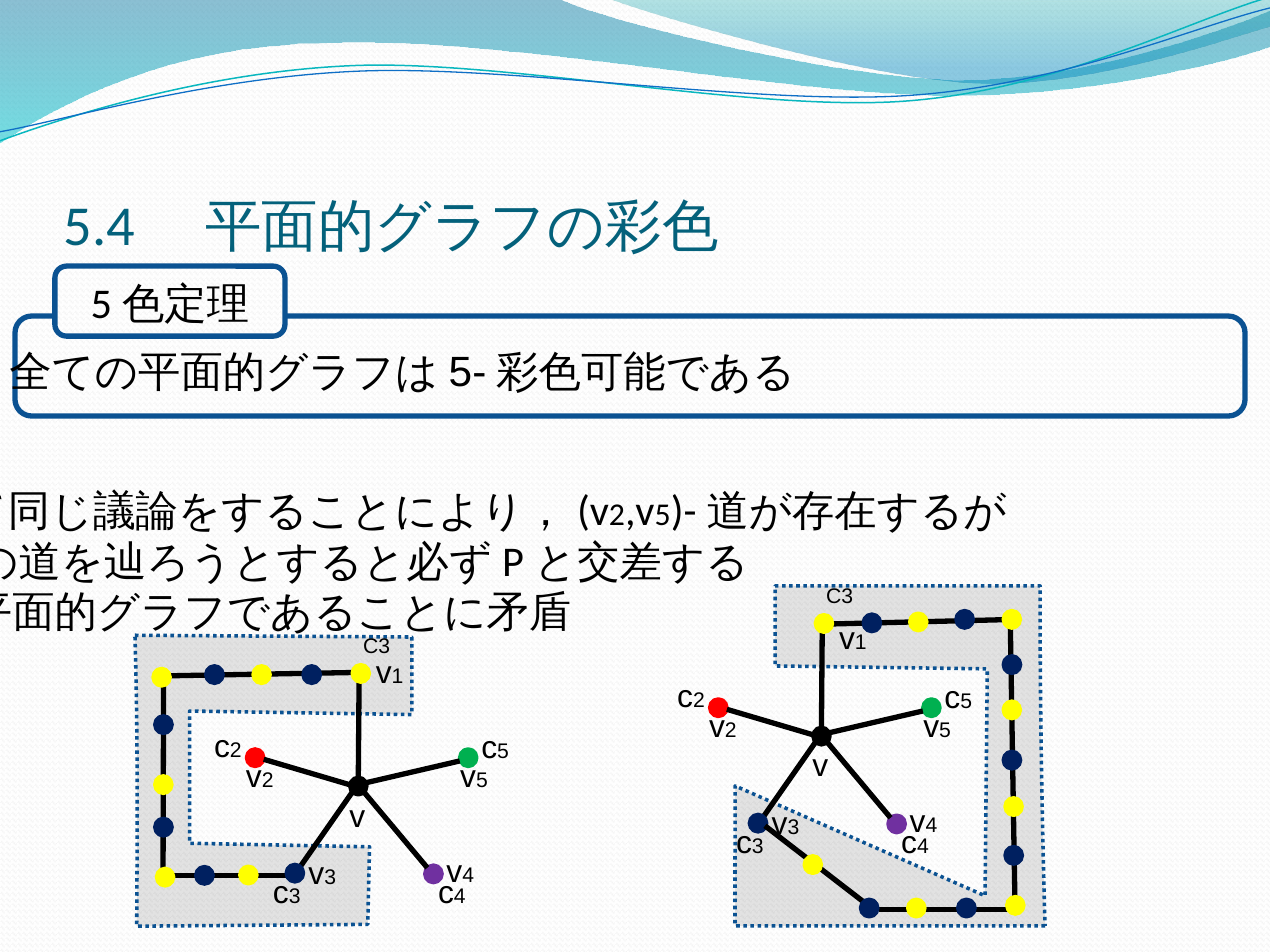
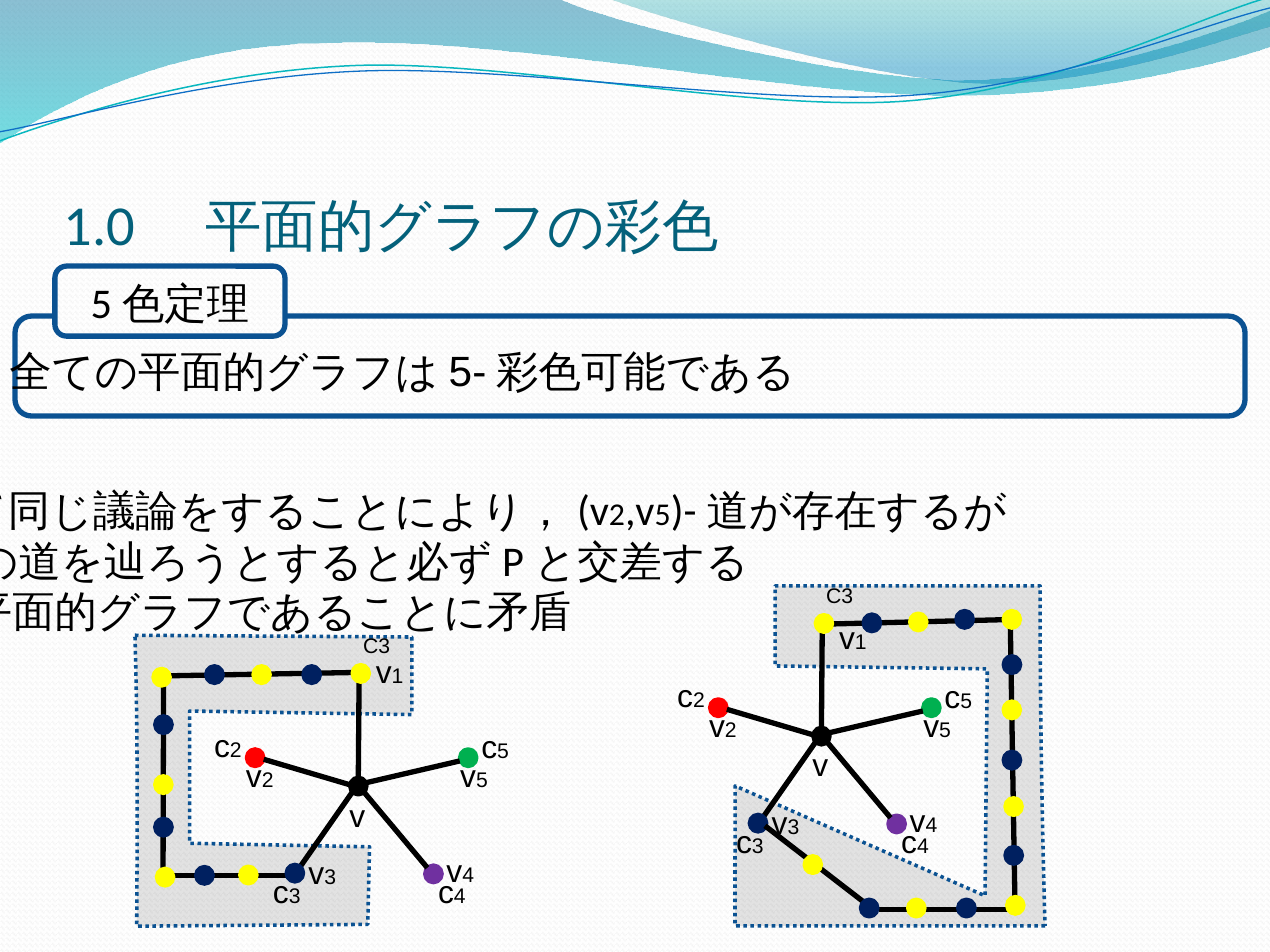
5.4: 5.4 -> 1.0
